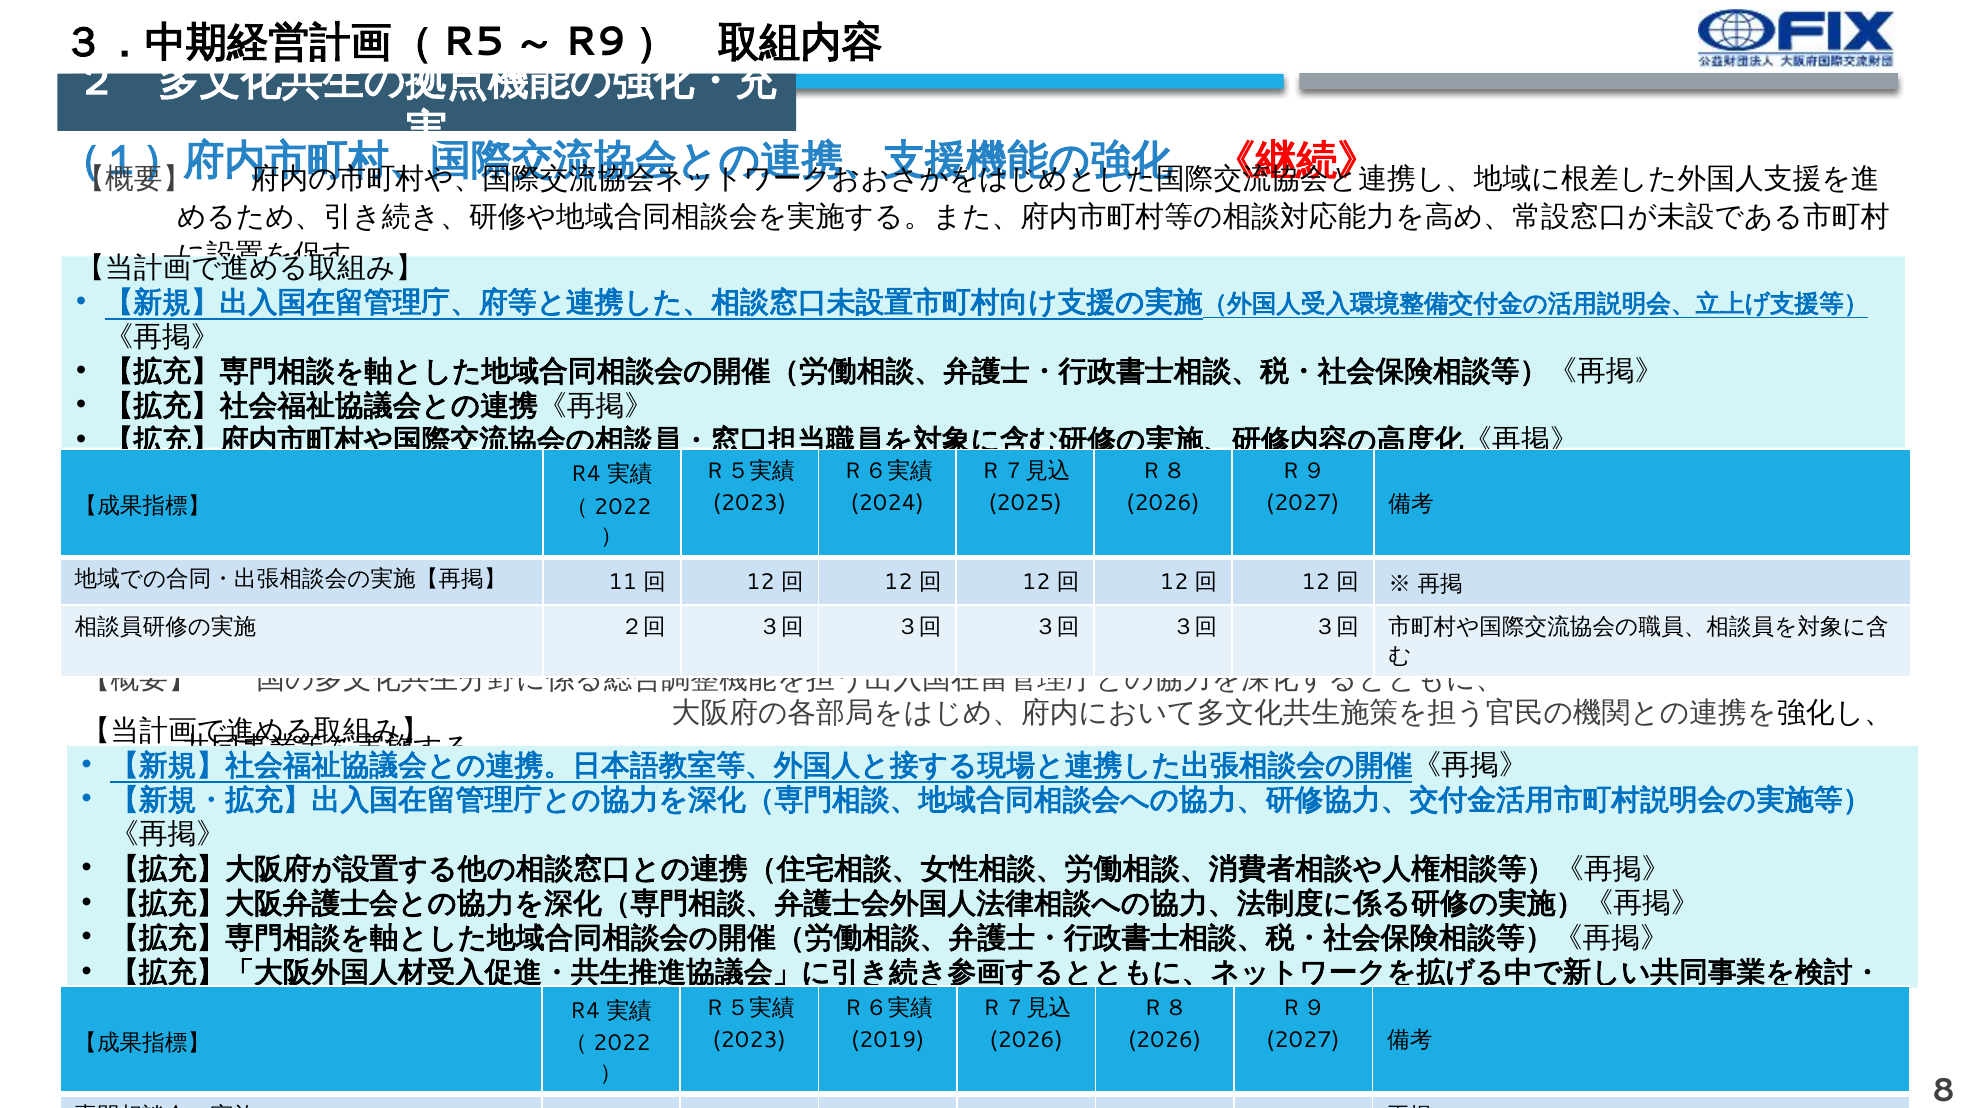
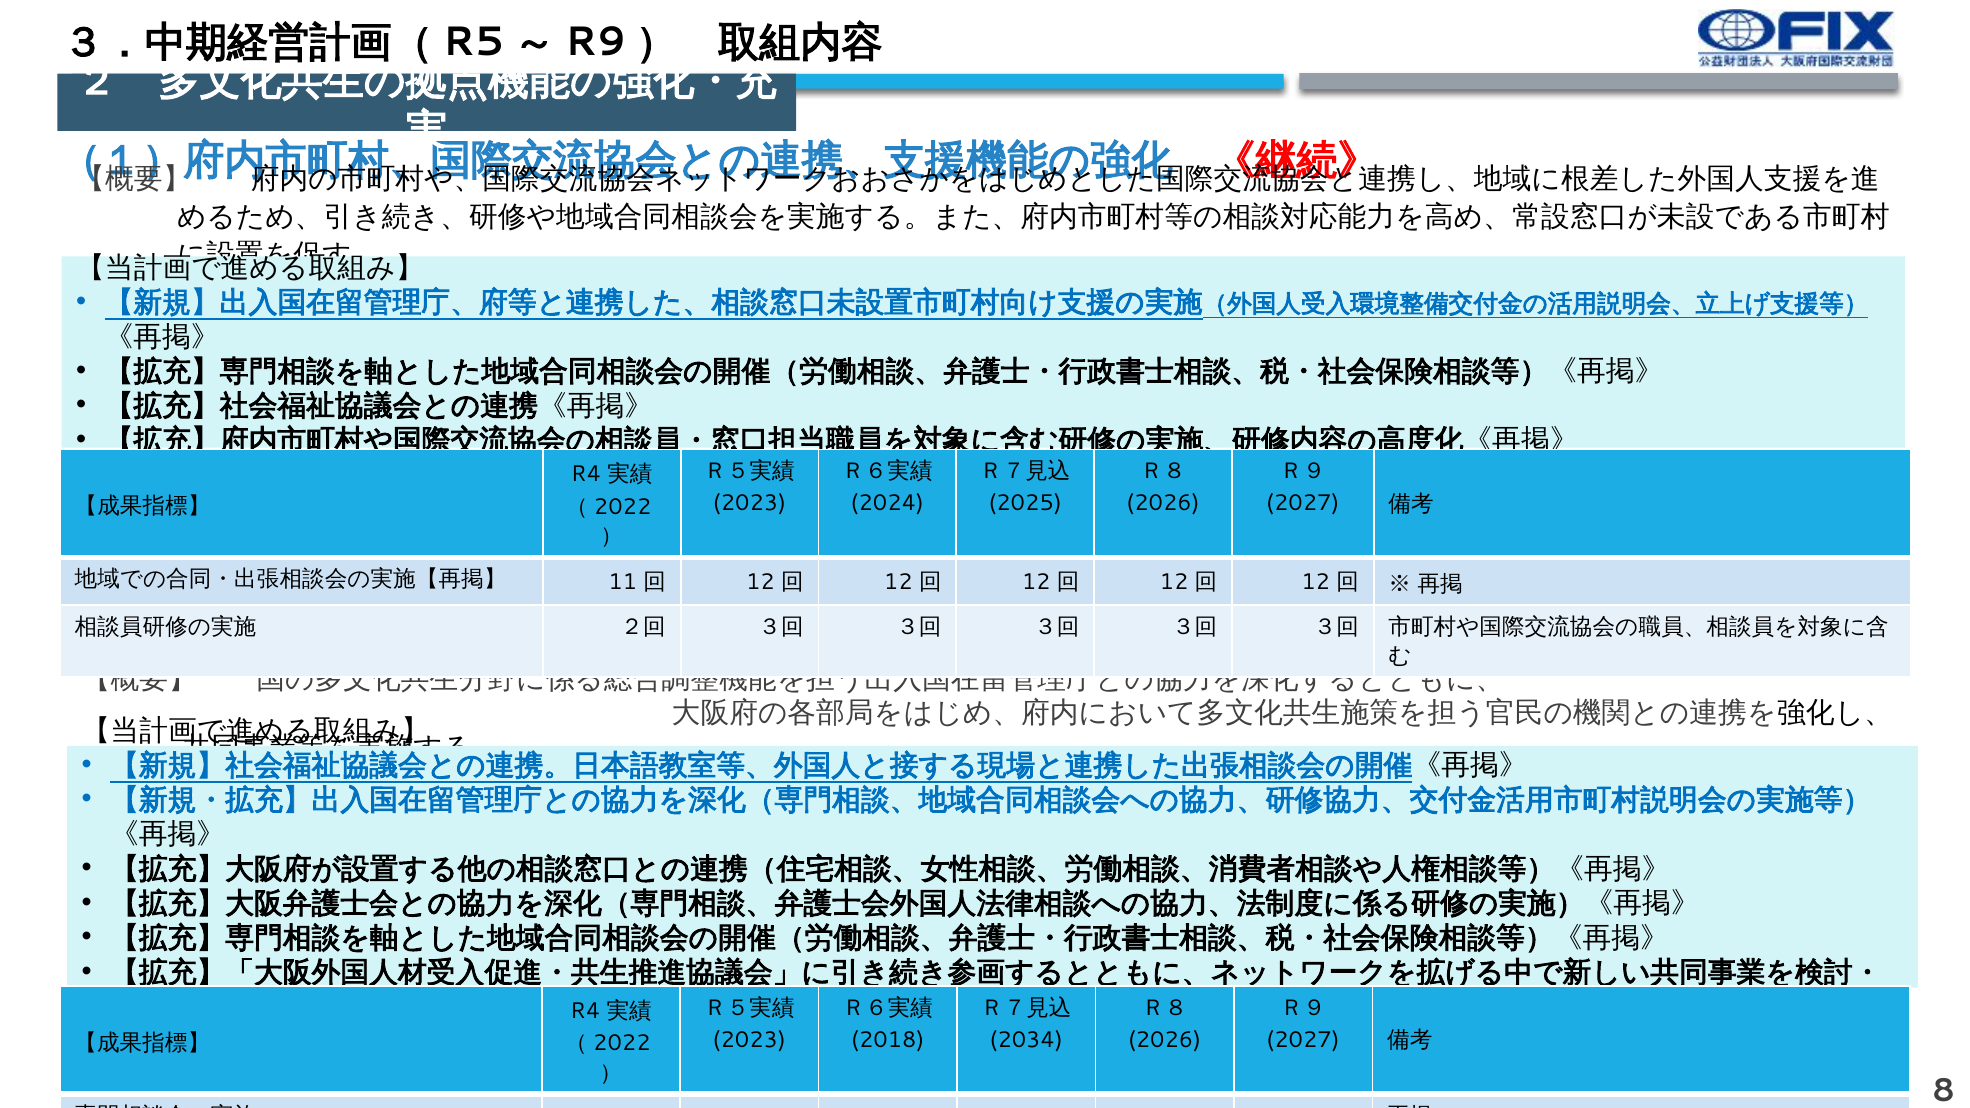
2019: 2019 -> 2018
2026 at (1026, 1040): 2026 -> 2034
